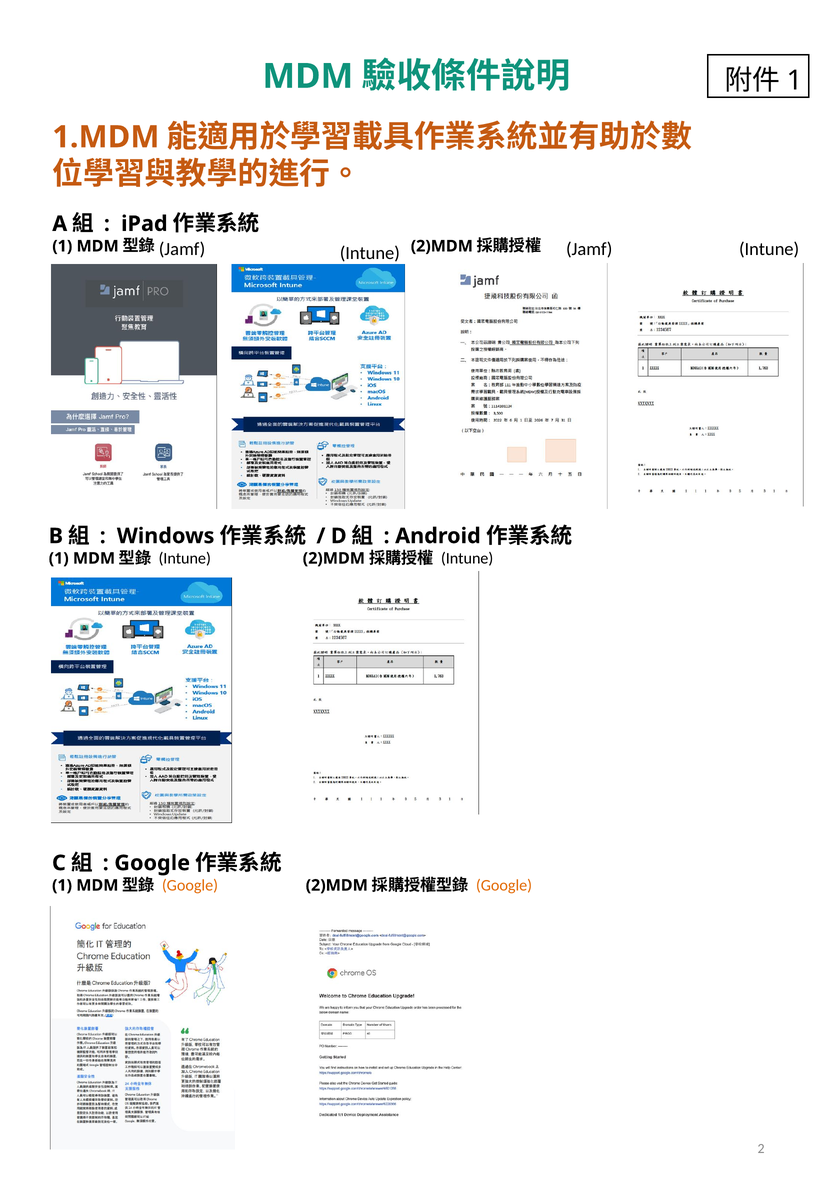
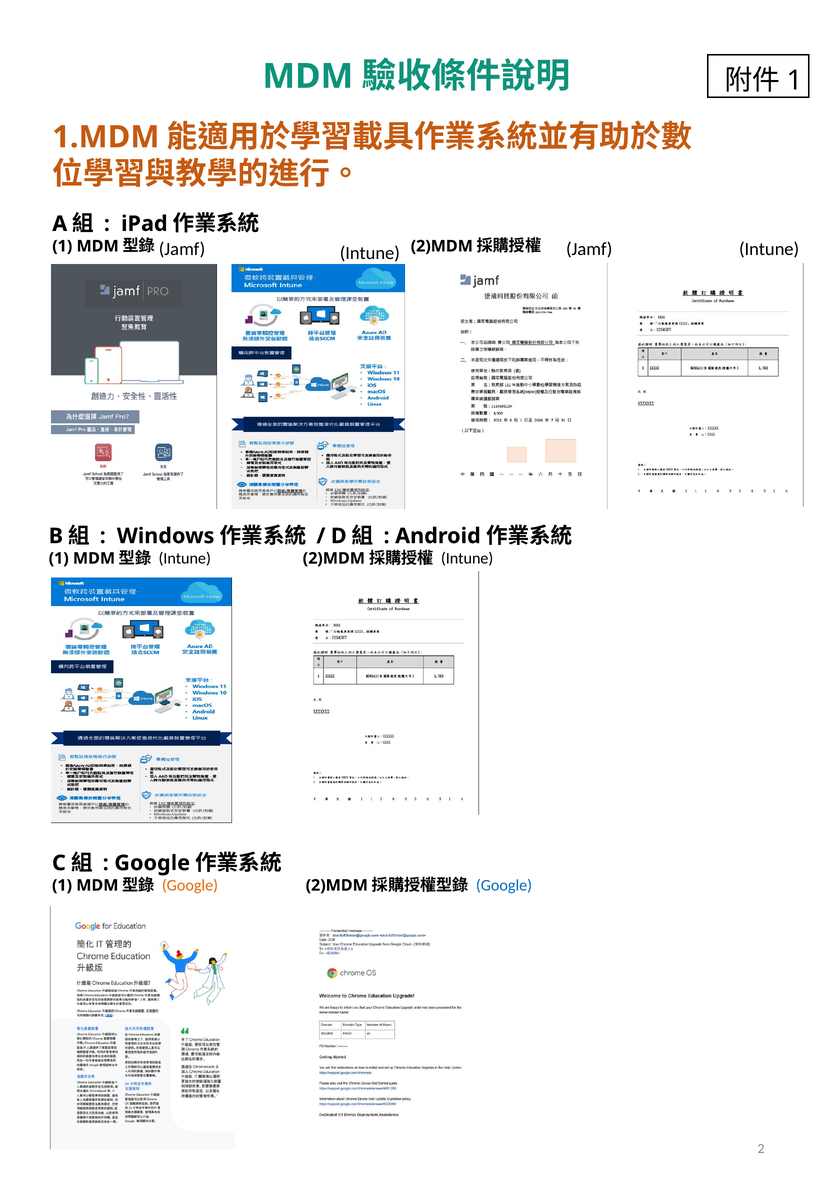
Google at (504, 885) colour: orange -> blue
